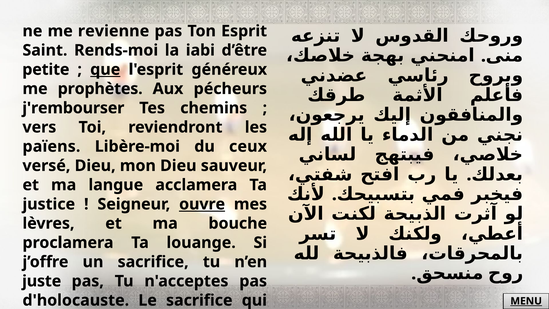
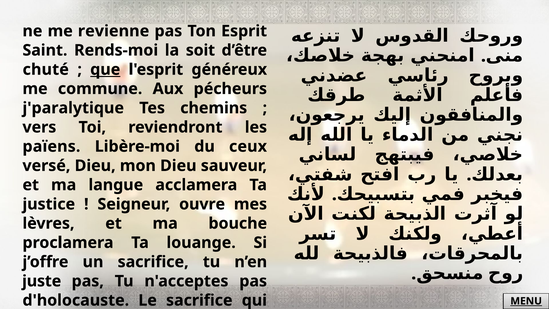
iabi: iabi -> soit
petite: petite -> chuté
prophètes: prophètes -> commune
j'rembourser: j'rembourser -> j'paralytique
ouvre underline: present -> none
